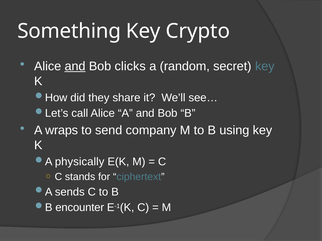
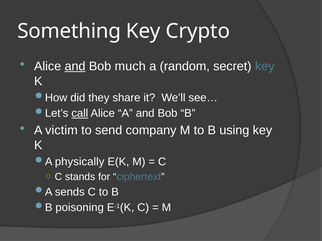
clicks: clicks -> much
call underline: none -> present
wraps: wraps -> victim
encounter: encounter -> poisoning
